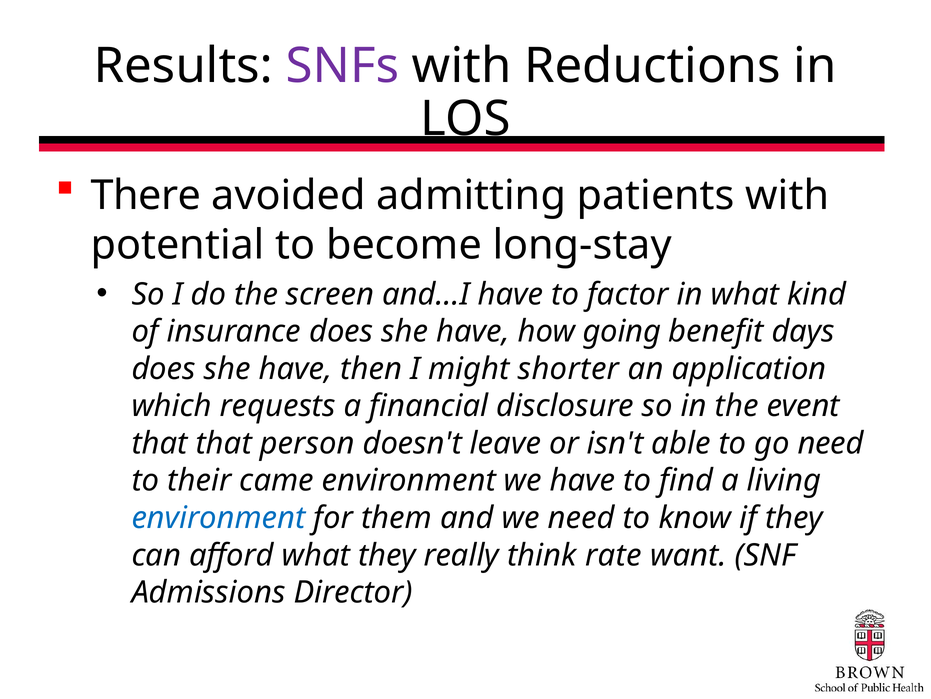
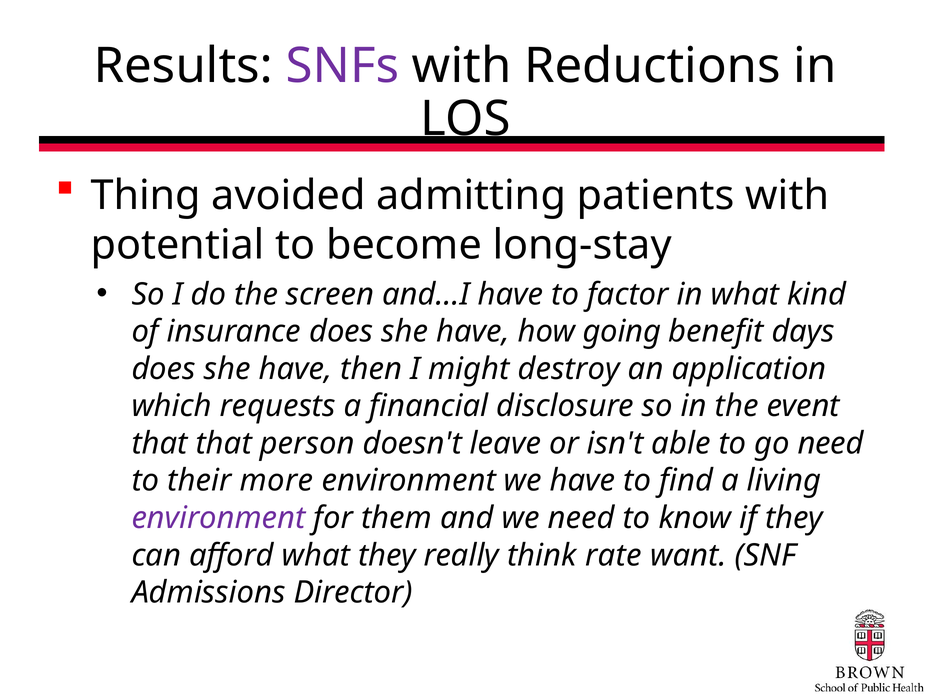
There: There -> Thing
shorter: shorter -> destroy
came: came -> more
environment at (219, 517) colour: blue -> purple
